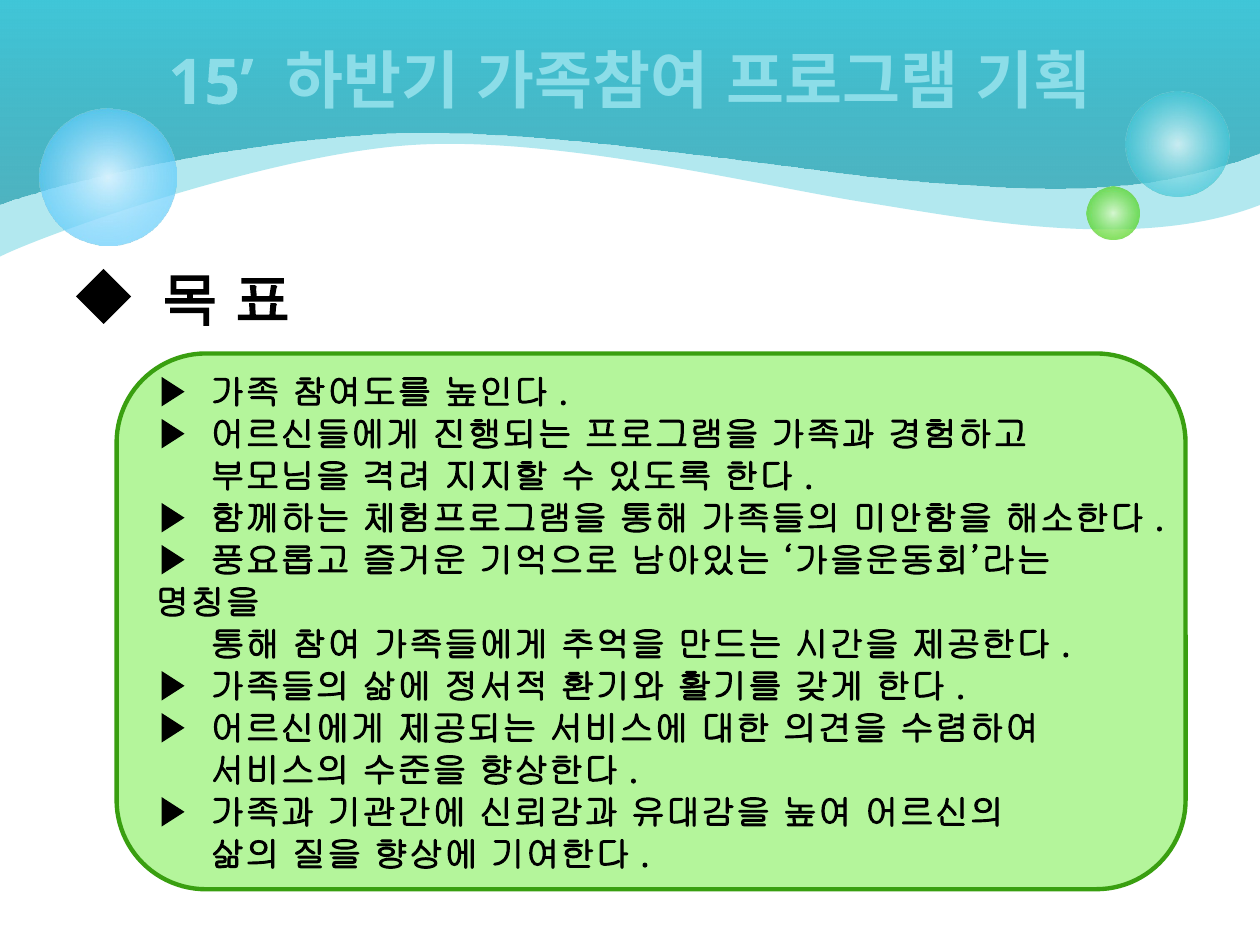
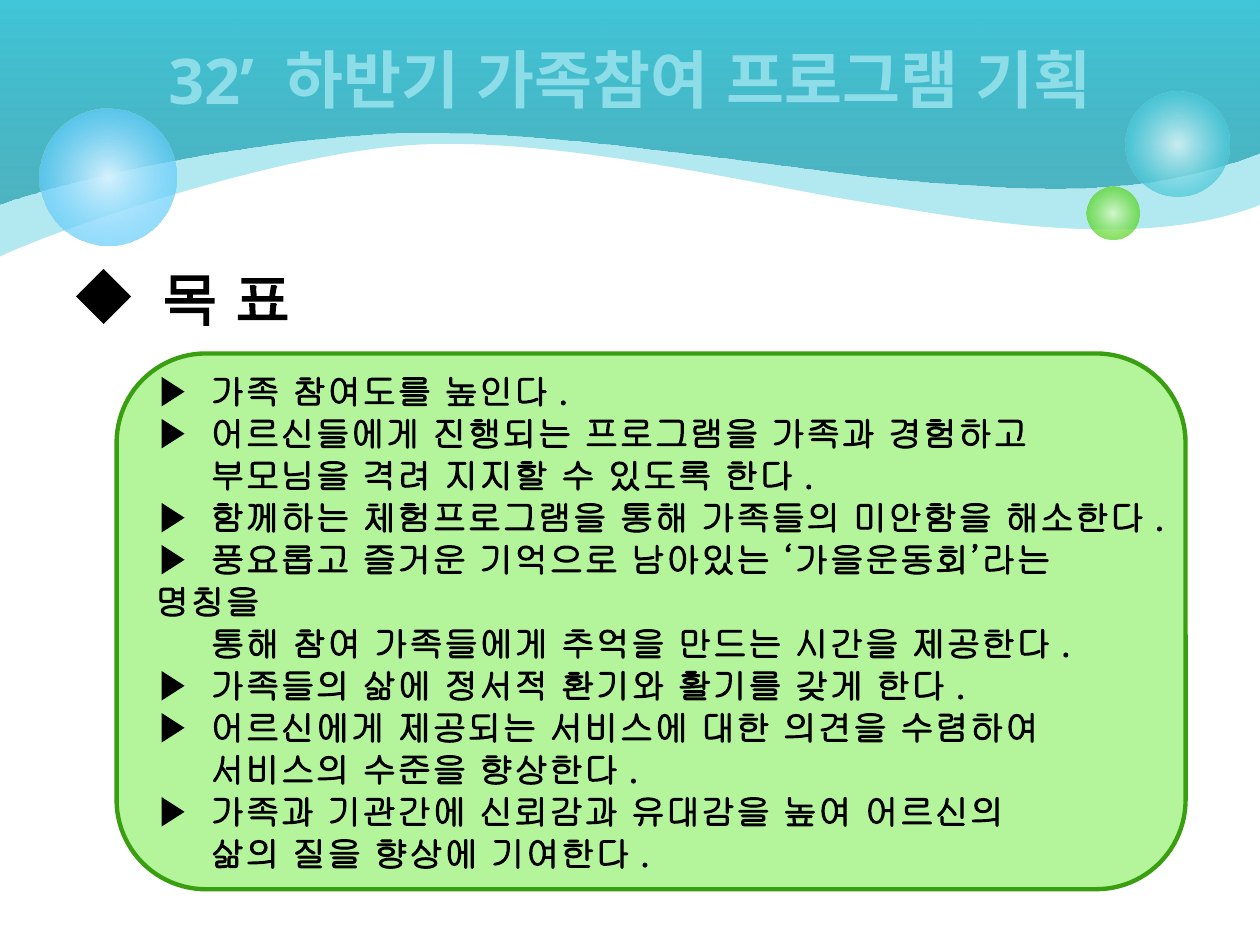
15: 15 -> 32
